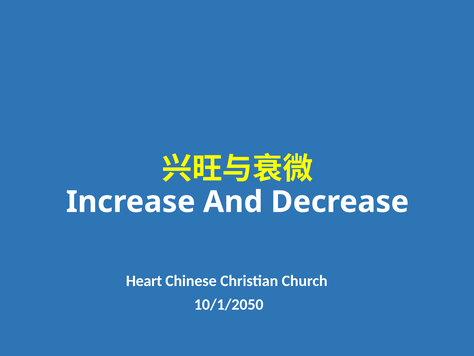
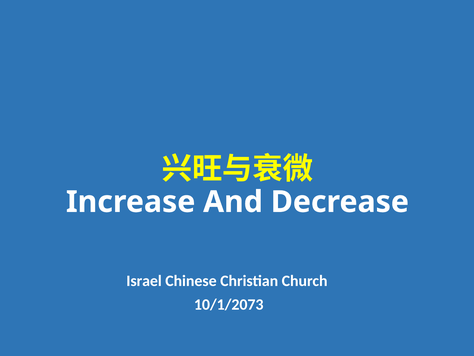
Heart: Heart -> Israel
10/1/2050: 10/1/2050 -> 10/1/2073
